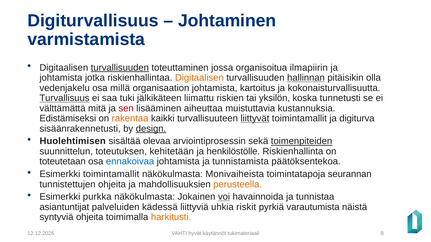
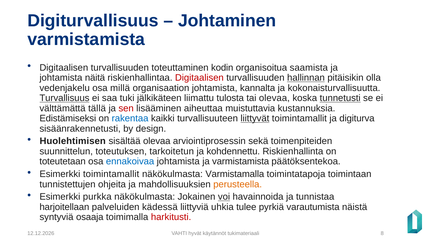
turvallisuuden at (120, 68) underline: present -> none
jossa: jossa -> kodin
ilmapiirin: ilmapiirin -> saamista
jotka: jotka -> näitä
Digitaalisen at (199, 78) colour: orange -> red
kartoitus: kartoitus -> kannalta
riskien: riskien -> tulosta
tai yksilön: yksilön -> olevaa
tunnetusti underline: none -> present
mitä: mitä -> tällä
rakentaa colour: orange -> blue
design underline: present -> none
toimenpiteiden underline: present -> none
kehitetään: kehitetään -> tarkoitetun
henkilöstölle: henkilöstölle -> kohdennettu
ja tunnistamista: tunnistamista -> varmistamista
Monivaiheista: Monivaiheista -> Varmistamalla
seurannan: seurannan -> toimintaan
asiantuntijat: asiantuntijat -> harjoitellaan
riskit: riskit -> tulee
syntyviä ohjeita: ohjeita -> osaaja
harkitusti colour: orange -> red
